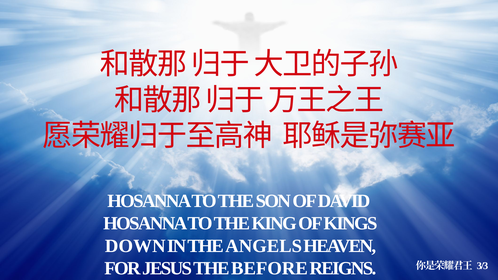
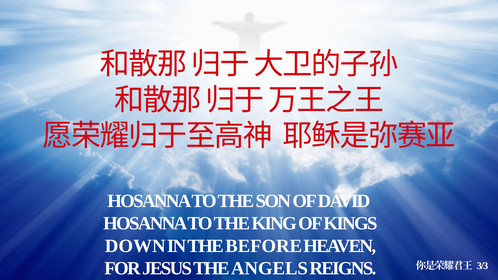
ANGELS: ANGELS -> BEFORE
BEFORE: BEFORE -> ANGELS
